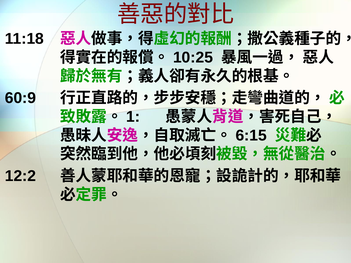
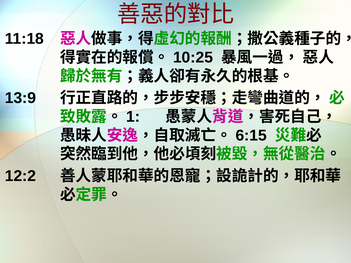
60:9: 60:9 -> 13:9
